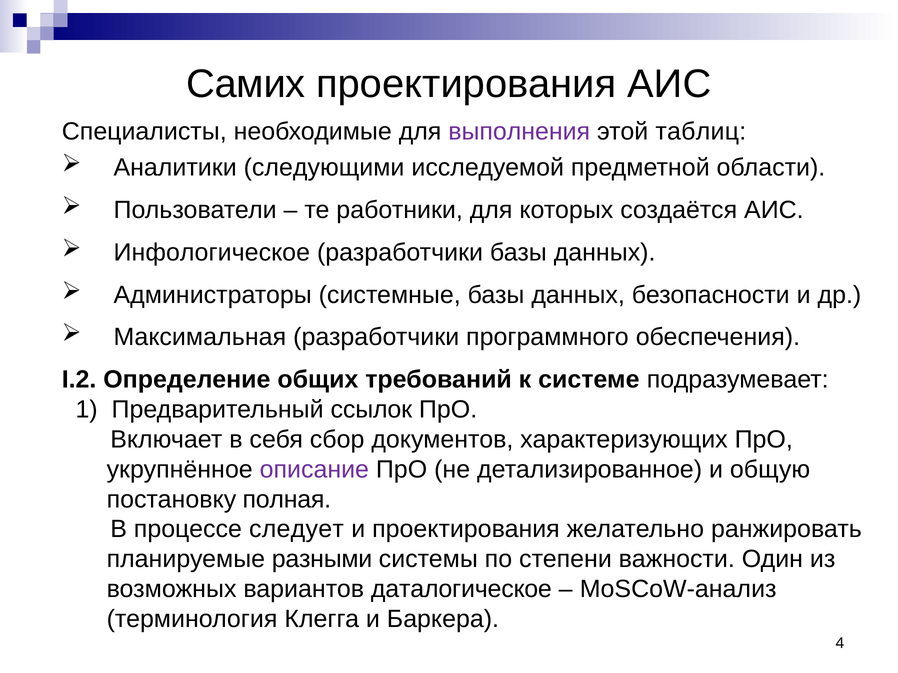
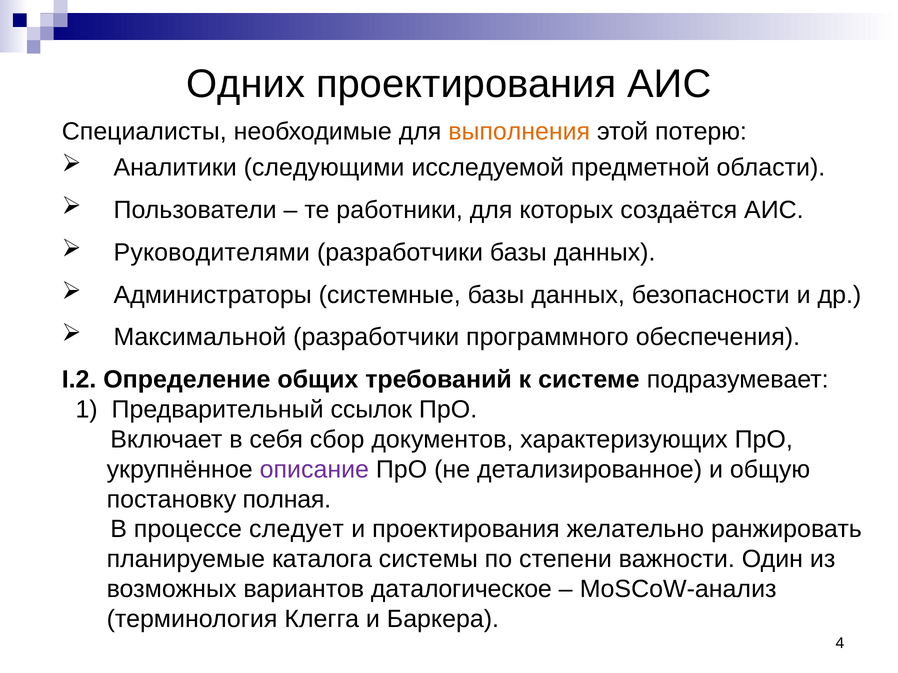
Самих: Самих -> Одних
выполнения colour: purple -> orange
таблиц: таблиц -> потерю
Инфологическое: Инфологическое -> Руководителями
Максимальная: Максимальная -> Максимальной
разными: разными -> каталога
